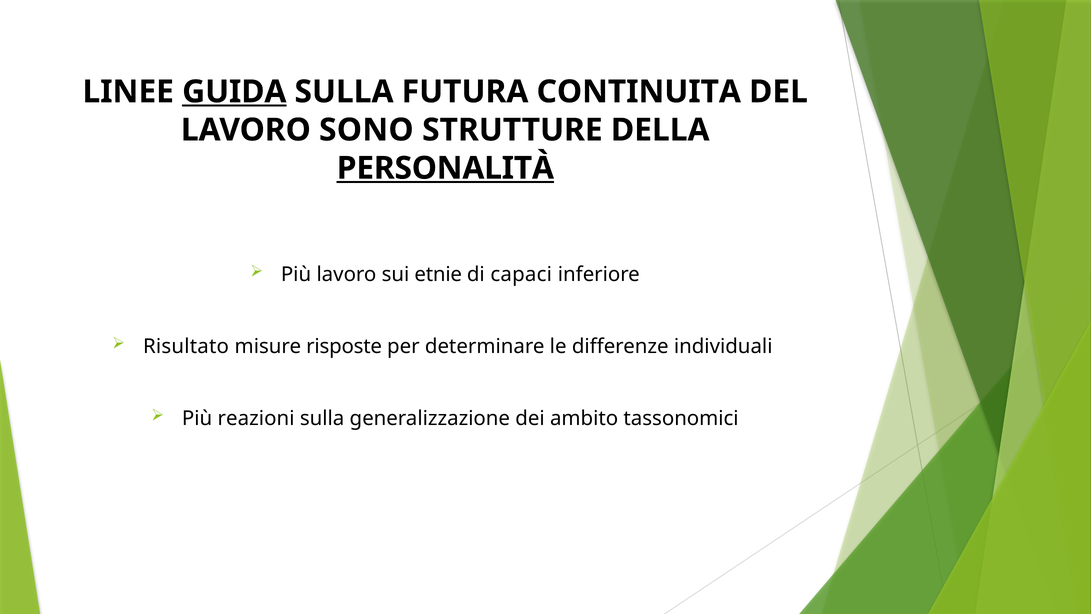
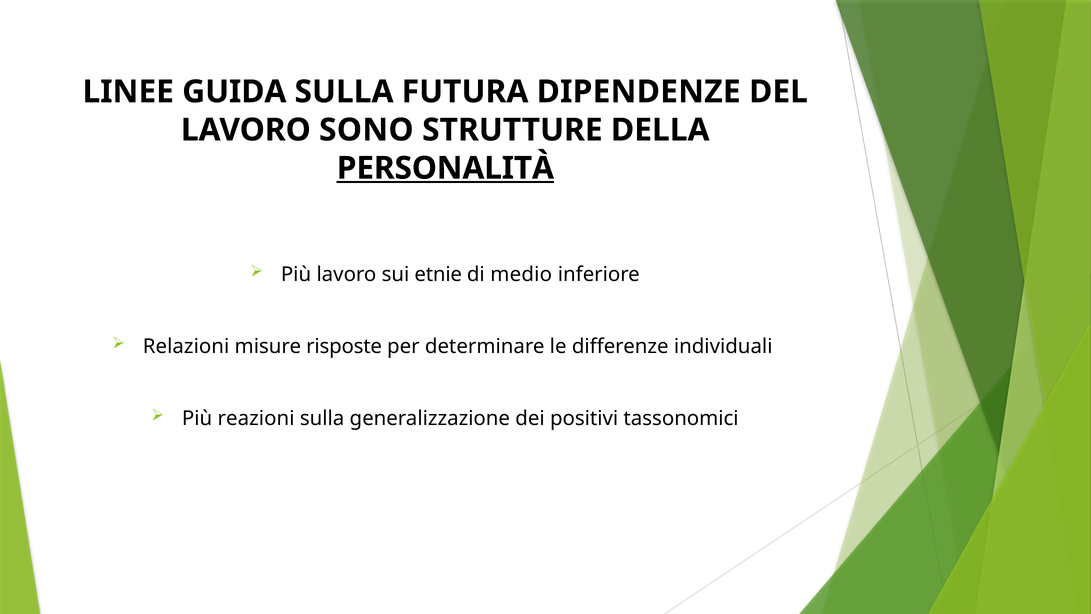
GUIDA underline: present -> none
CONTINUITA: CONTINUITA -> DIPENDENZE
capaci: capaci -> medio
Risultato: Risultato -> Relazioni
ambito: ambito -> positivi
